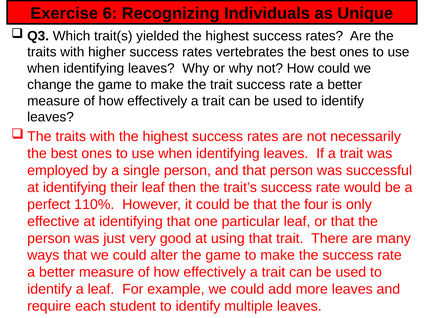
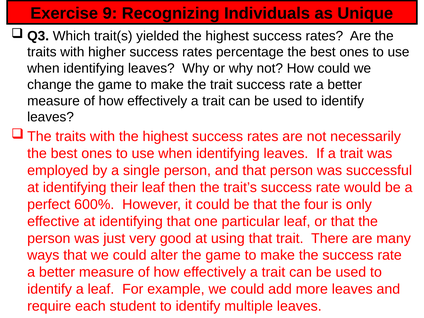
6: 6 -> 9
vertebrates: vertebrates -> percentage
110%: 110% -> 600%
